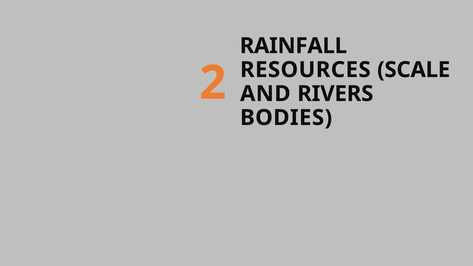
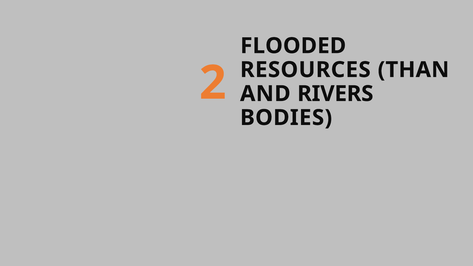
RAINFALL: RAINFALL -> FLOODED
SCALE: SCALE -> THAN
